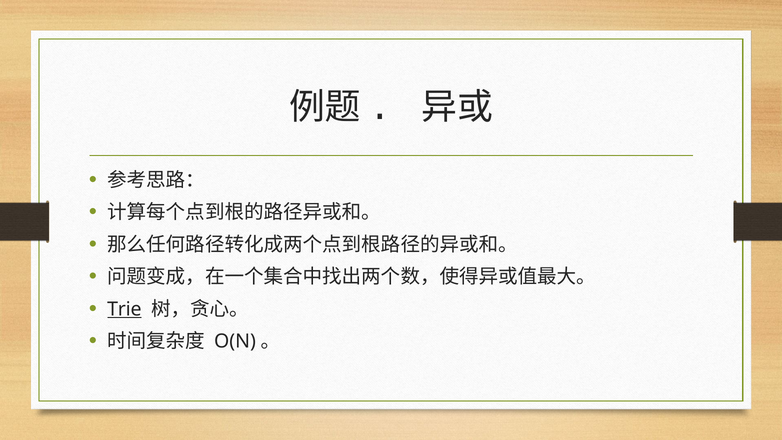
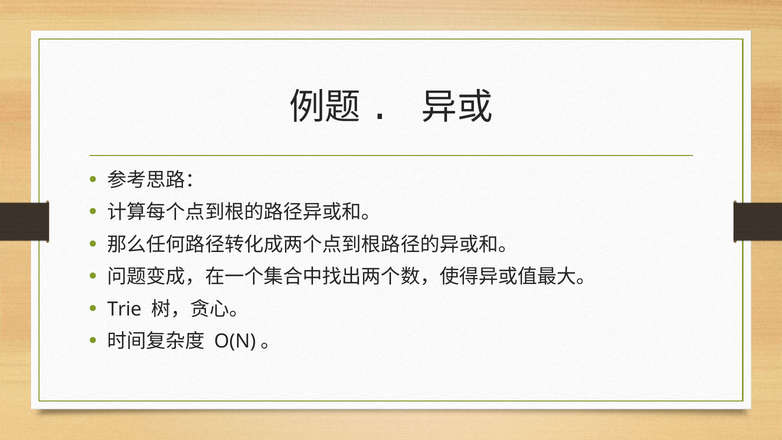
Trie underline: present -> none
